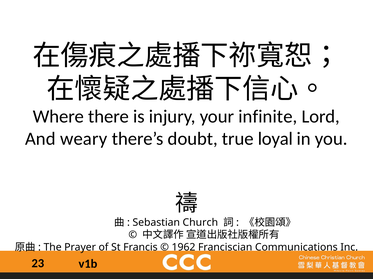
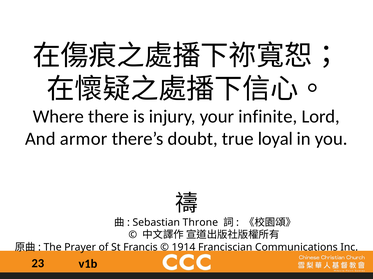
weary: weary -> armor
Church: Church -> Throne
1962: 1962 -> 1914
